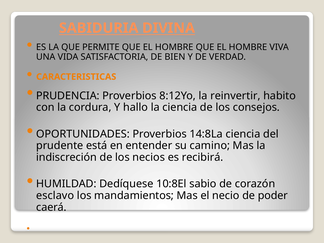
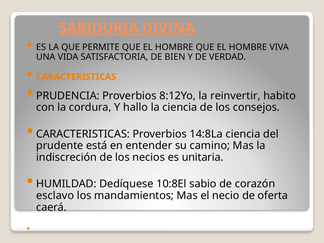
OPORTUNIDADES at (83, 134): OPORTUNIDADES -> CARACTERISTICAS
recibirá: recibirá -> unitaria
poder: poder -> oferta
